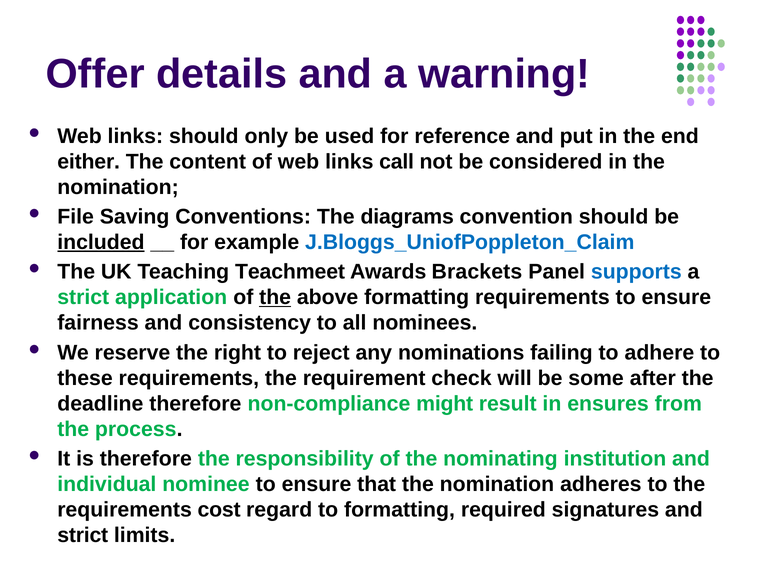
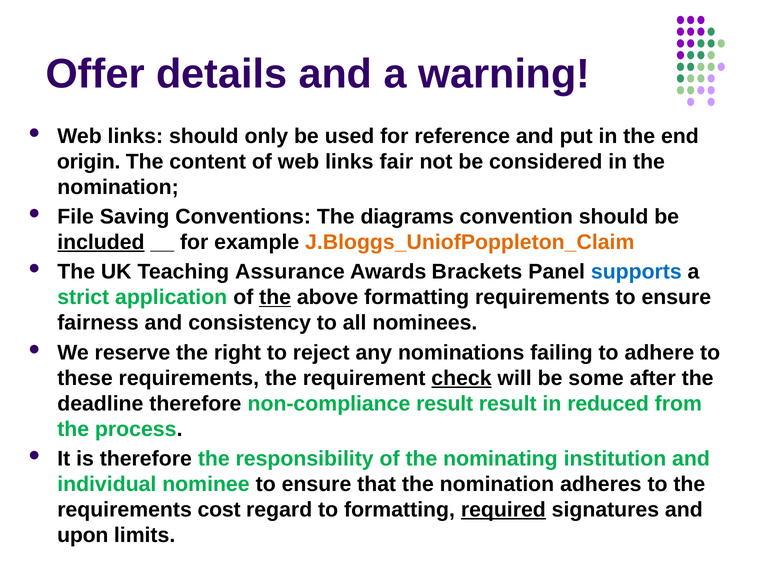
either: either -> origin
call: call -> fair
J.Bloggs_UniofPoppleton_Claim colour: blue -> orange
Teachmeet: Teachmeet -> Assurance
check underline: none -> present
non-compliance might: might -> result
ensures: ensures -> reduced
required underline: none -> present
strict at (83, 535): strict -> upon
